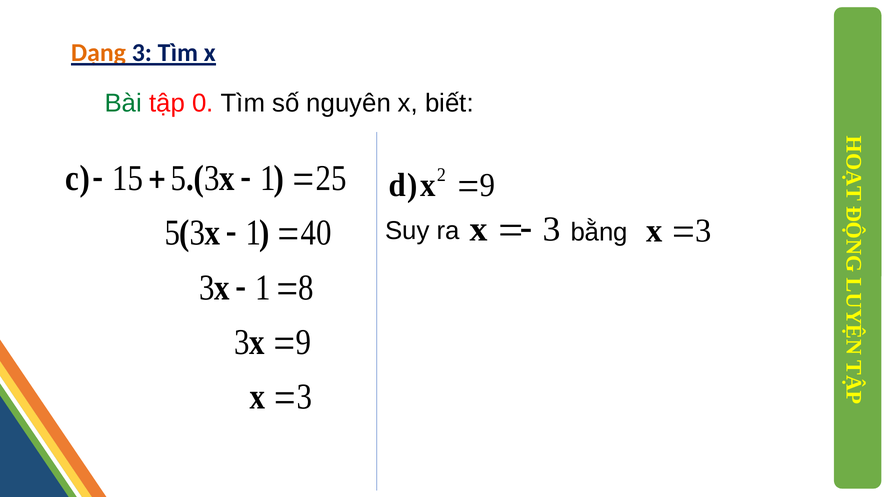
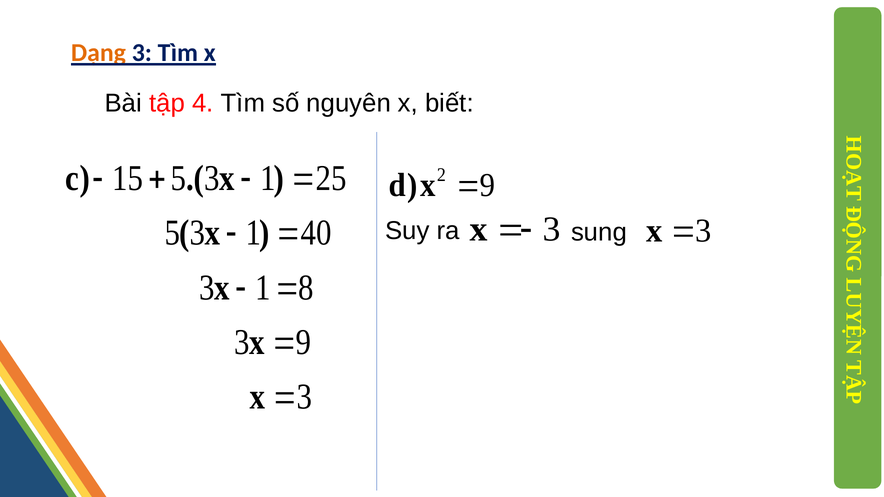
Bài colour: green -> black
0: 0 -> 4
bằng: bằng -> sung
